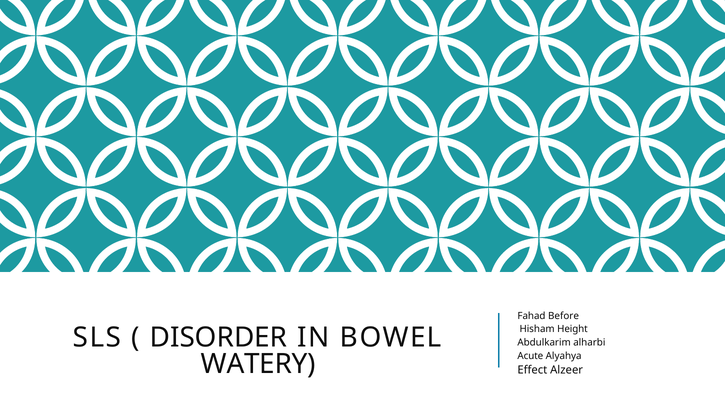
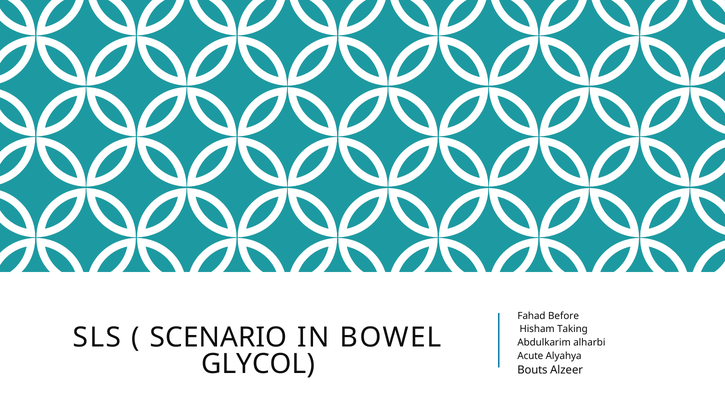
Height: Height -> Taking
DISORDER: DISORDER -> SCENARIO
WATERY: WATERY -> GLYCOL
Effect: Effect -> Bouts
